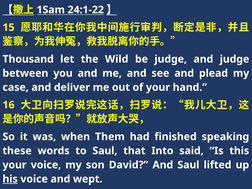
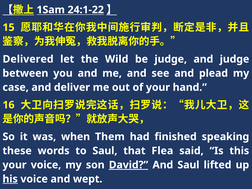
Thousand: Thousand -> Delivered
Into: Into -> Flea
David underline: none -> present
